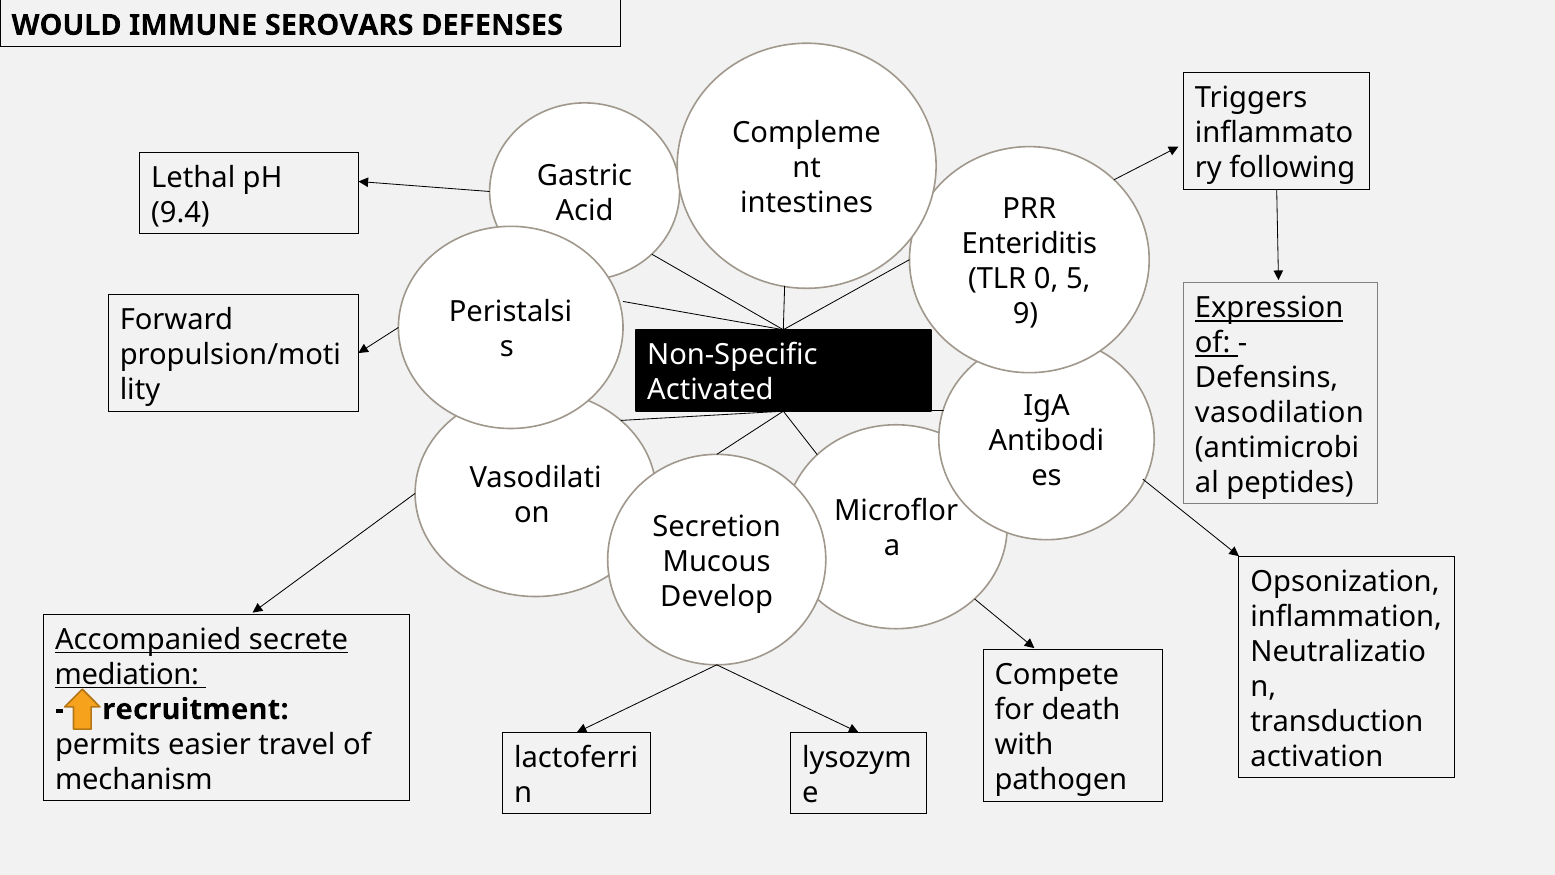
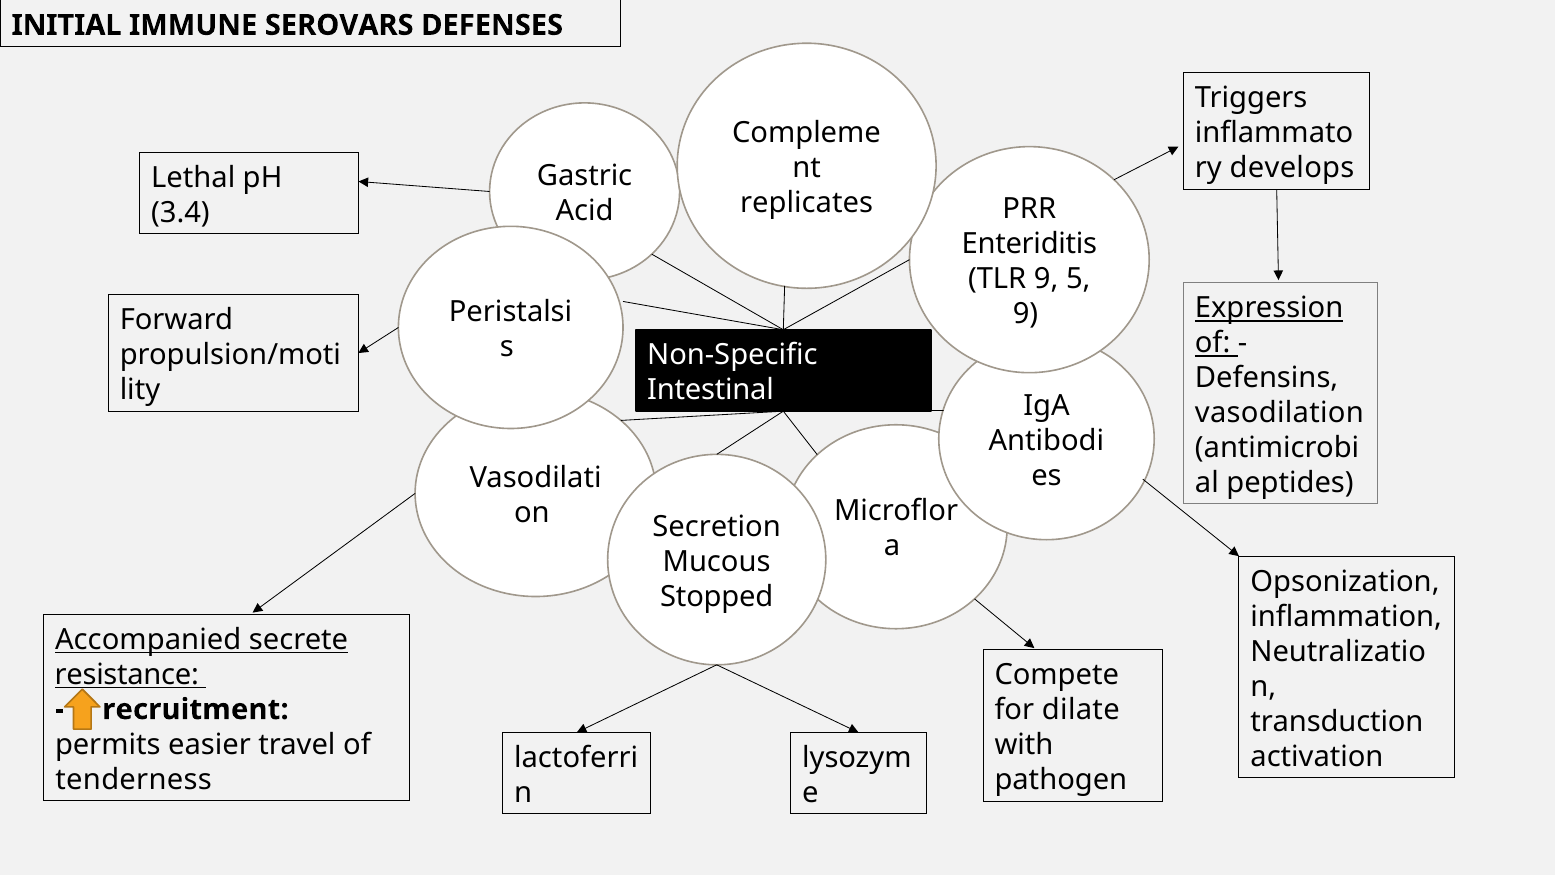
WOULD: WOULD -> INITIAL
following: following -> develops
intestines: intestines -> replicates
9.4: 9.4 -> 3.4
TLR 0: 0 -> 9
Activated: Activated -> Intestinal
Develop: Develop -> Stopped
mediation: mediation -> resistance
death: death -> dilate
mechanism: mechanism -> tenderness
